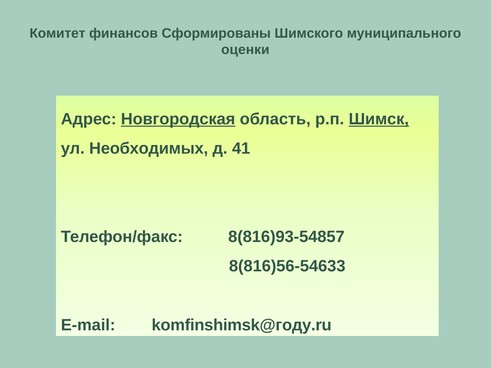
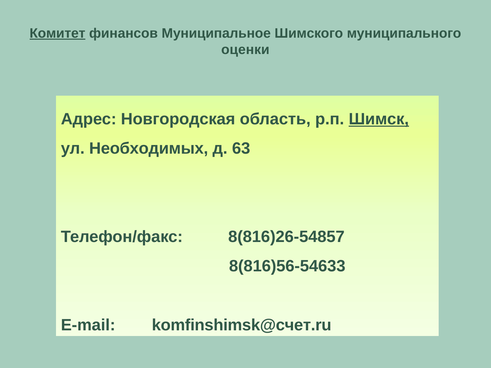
Комитет underline: none -> present
Сформированы: Сформированы -> Муниципальное
Новгородская underline: present -> none
41: 41 -> 63
8(816)93-54857: 8(816)93-54857 -> 8(816)26-54857
komfinshimsk@году.ru: komfinshimsk@году.ru -> komfinshimsk@счет.ru
